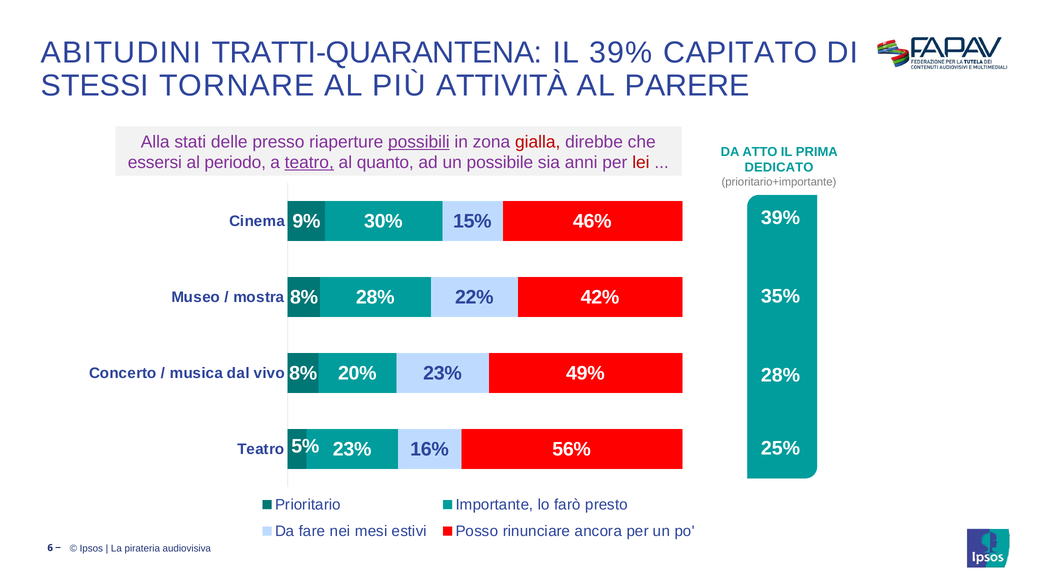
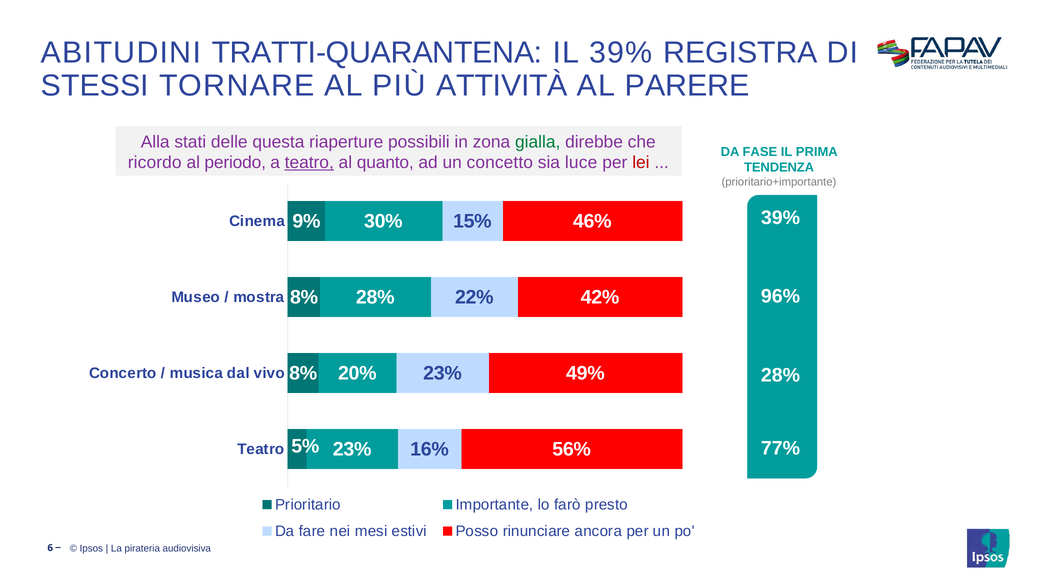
CAPITATO: CAPITATO -> REGISTRA
presso: presso -> questa
possibili underline: present -> none
gialla colour: red -> green
ATTO: ATTO -> FASE
essersi: essersi -> ricordo
possibile: possibile -> concetto
anni: anni -> luce
DEDICATO: DEDICATO -> TENDENZA
35%: 35% -> 96%
25%: 25% -> 77%
